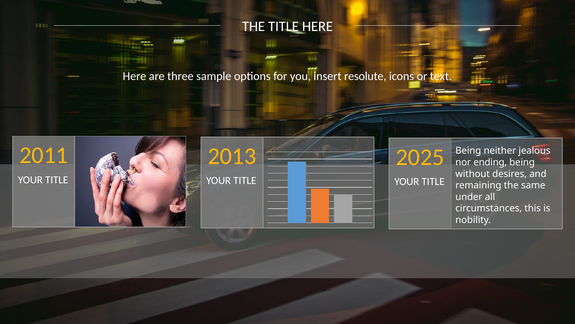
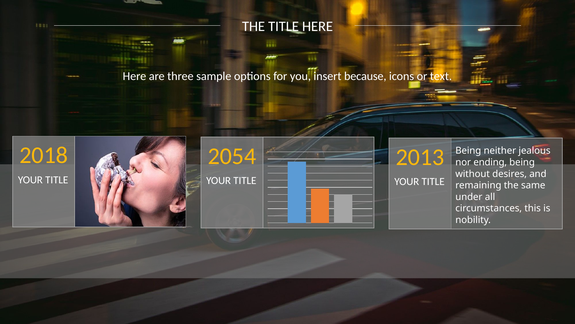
resolute: resolute -> because
2011: 2011 -> 2018
2013: 2013 -> 2054
2025: 2025 -> 2013
